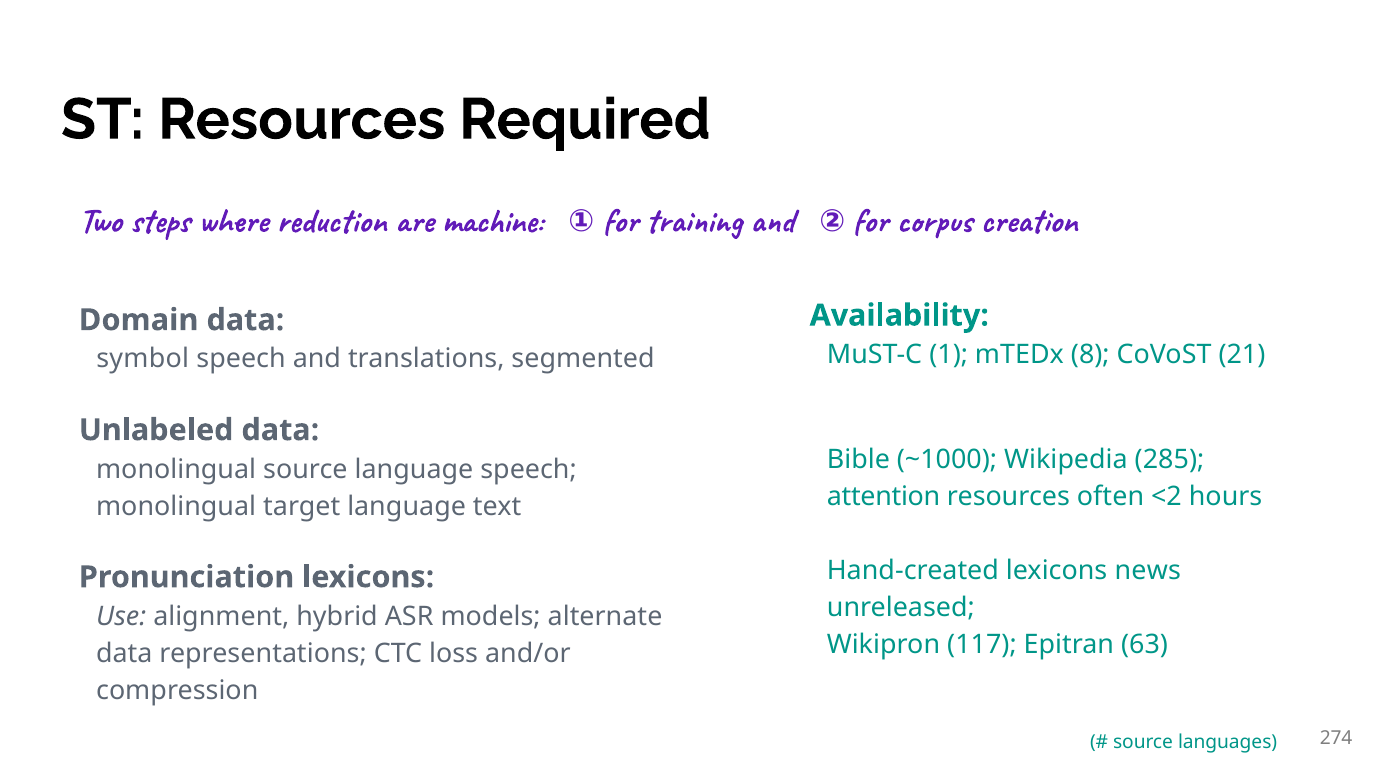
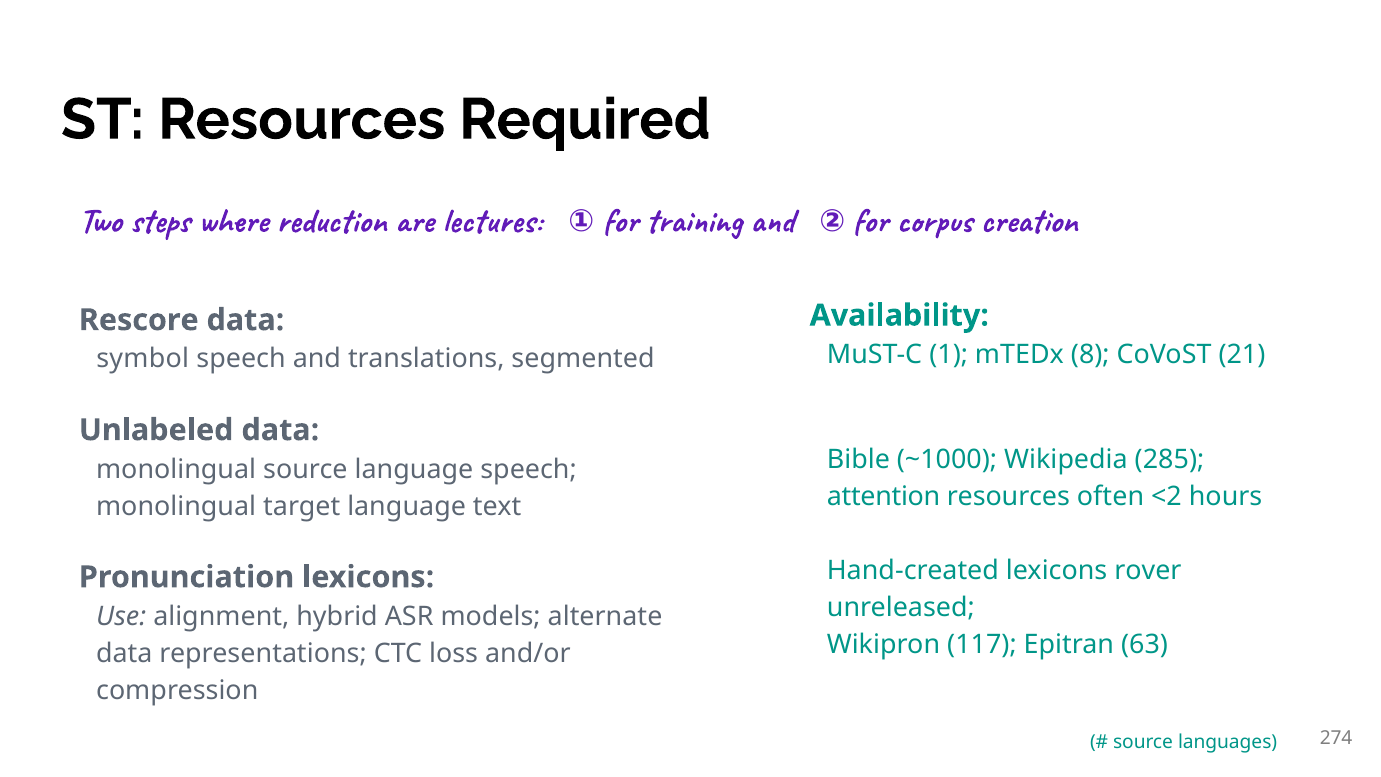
machine: machine -> lectures
Domain: Domain -> Rescore
news: news -> rover
